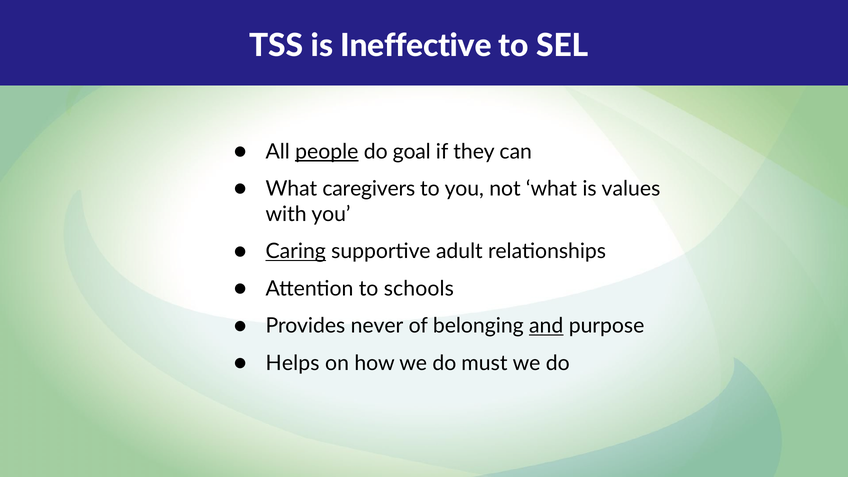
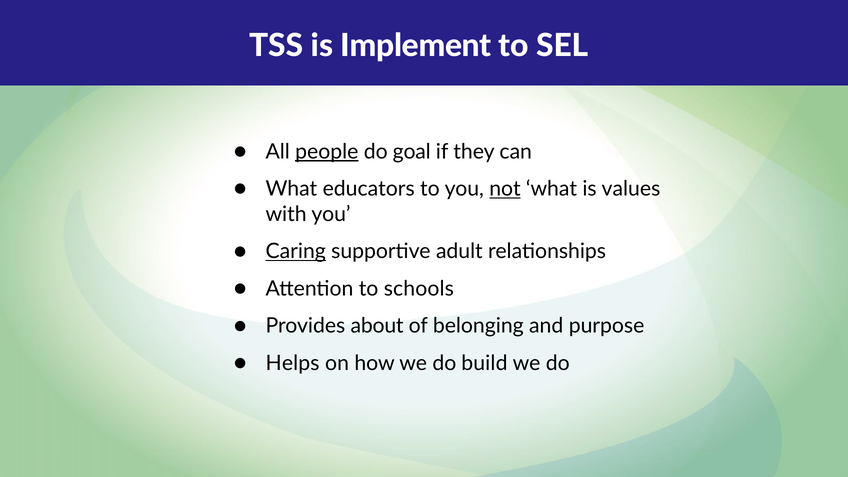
Ineffective: Ineffective -> Implement
caregivers: caregivers -> educators
not underline: none -> present
never: never -> about
and underline: present -> none
must: must -> build
